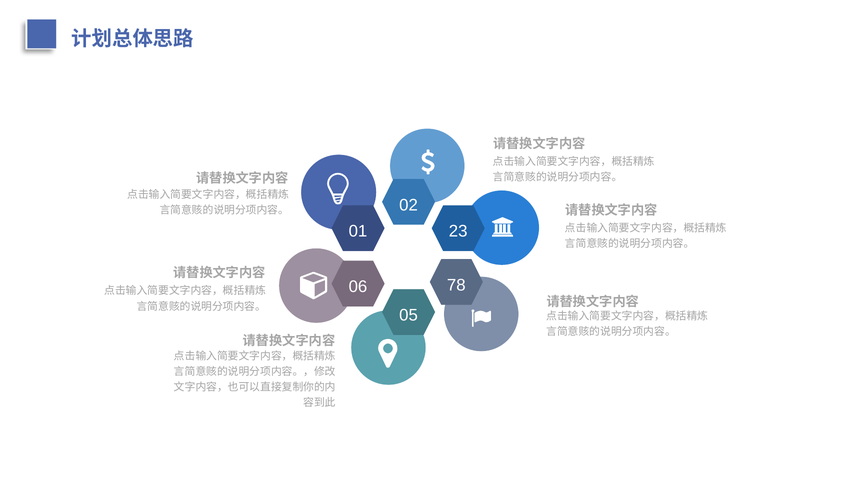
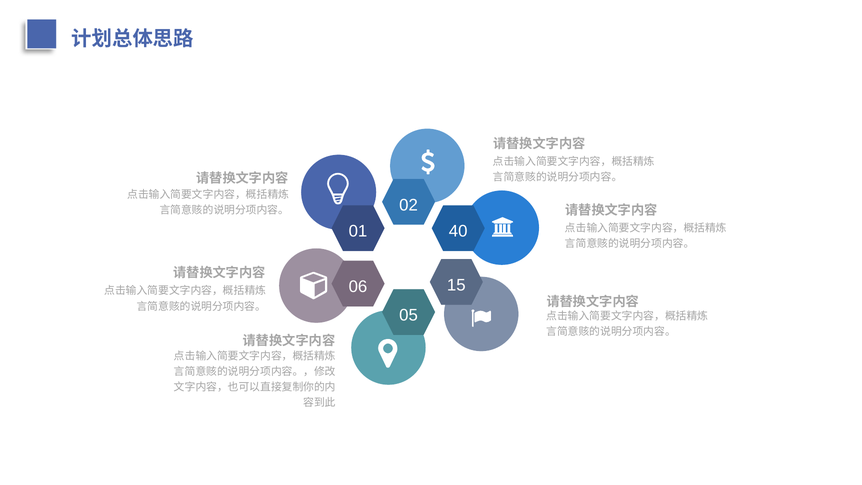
23: 23 -> 40
78: 78 -> 15
